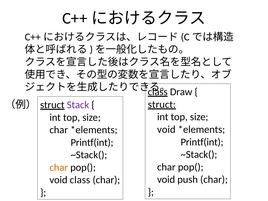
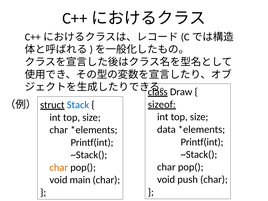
struct at (162, 104): struct -> sizeof
Stack colour: purple -> blue
void at (166, 129): void -> data
void class: class -> main
